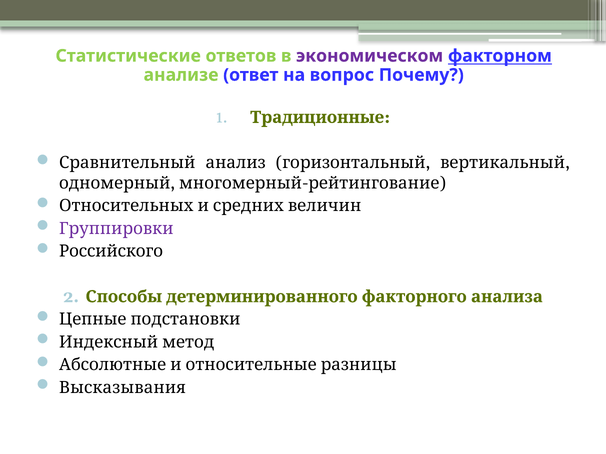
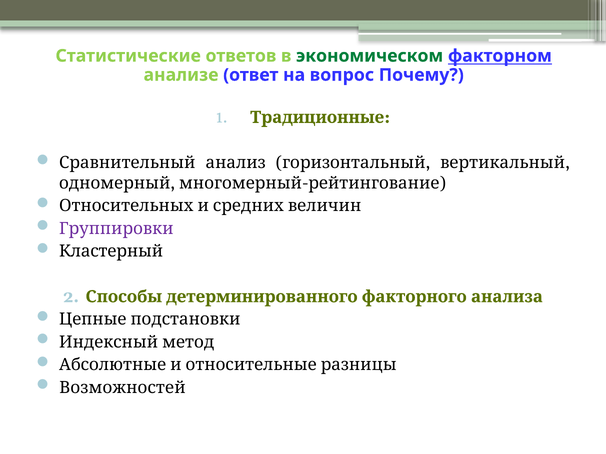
экономическом colour: purple -> green
Российского: Российского -> Кластерный
Высказывания: Высказывания -> Возможностей
